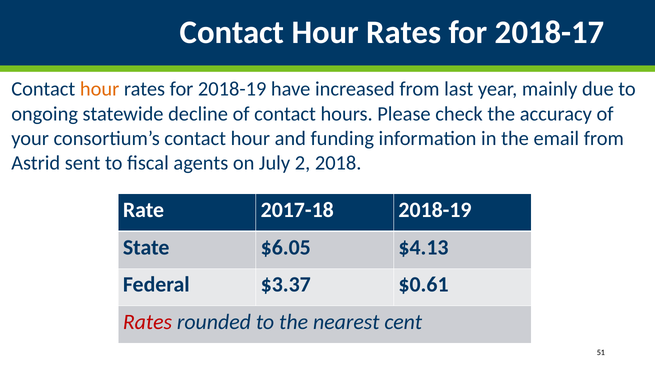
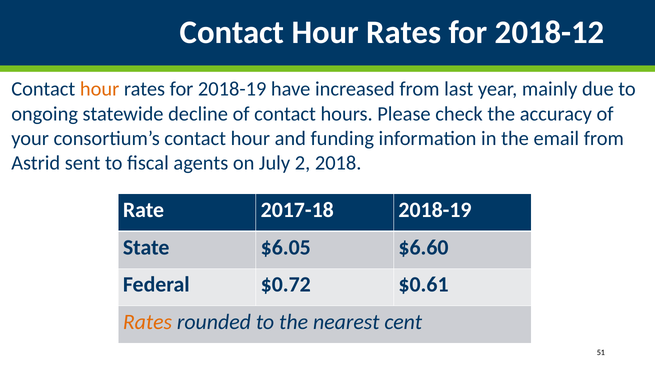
2018-17: 2018-17 -> 2018-12
$4.13: $4.13 -> $6.60
$3.37: $3.37 -> $0.72
Rates at (147, 321) colour: red -> orange
